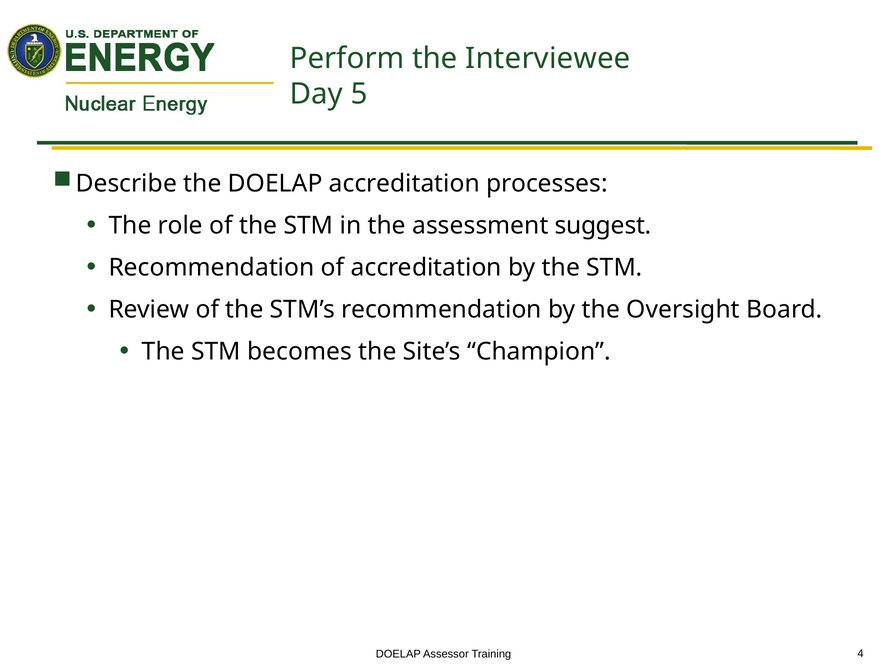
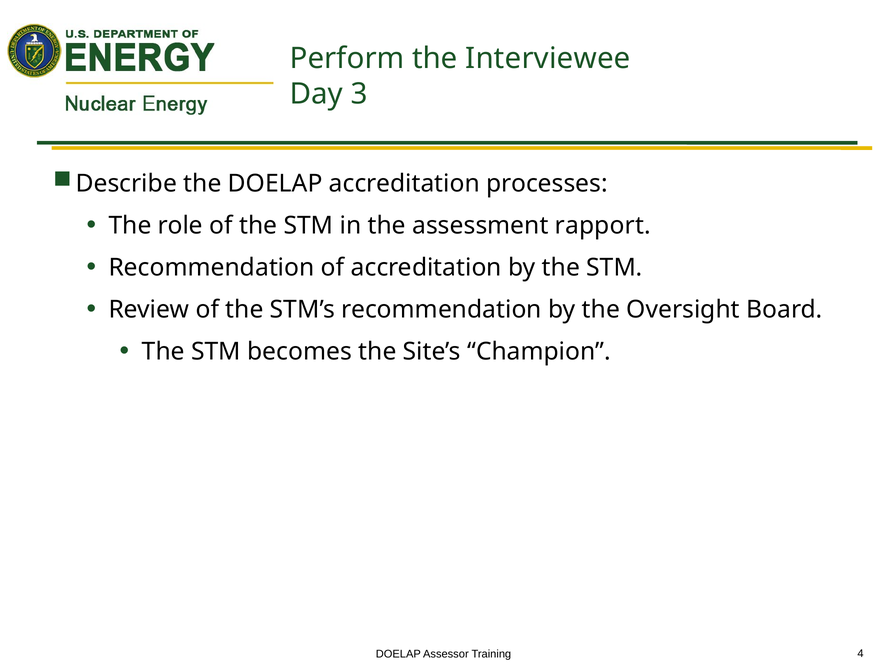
5: 5 -> 3
suggest: suggest -> rapport
